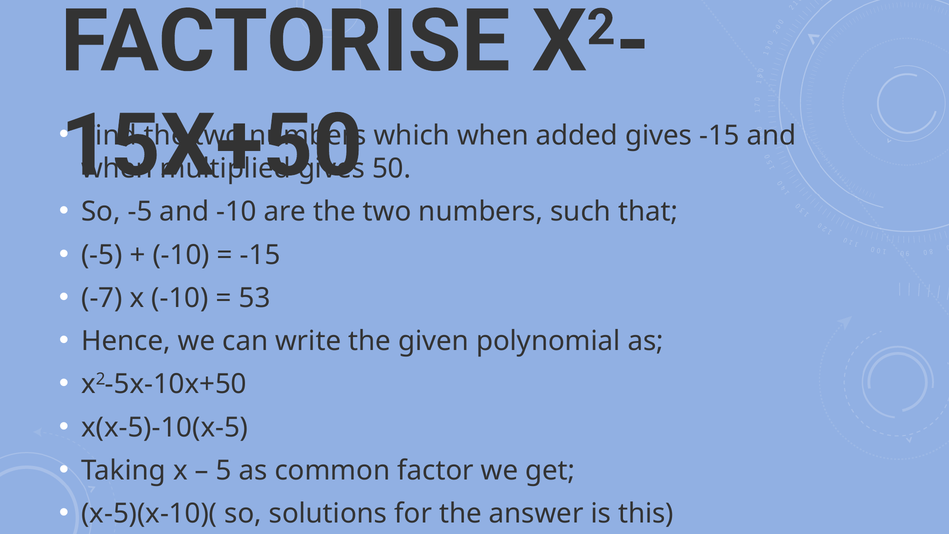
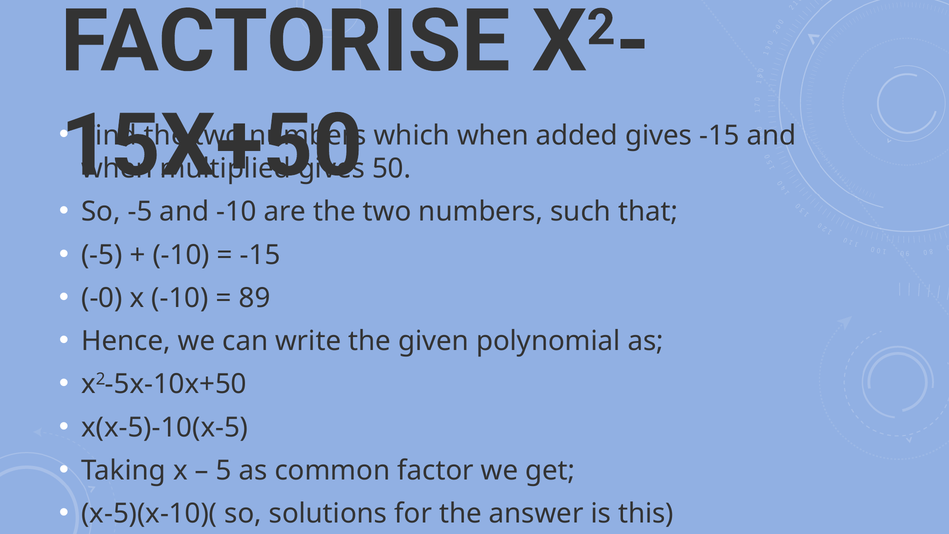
-7: -7 -> -0
53: 53 -> 89
